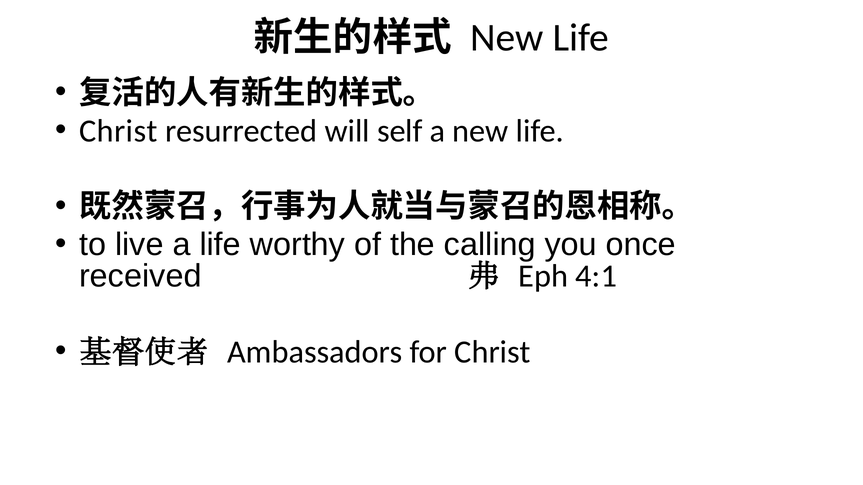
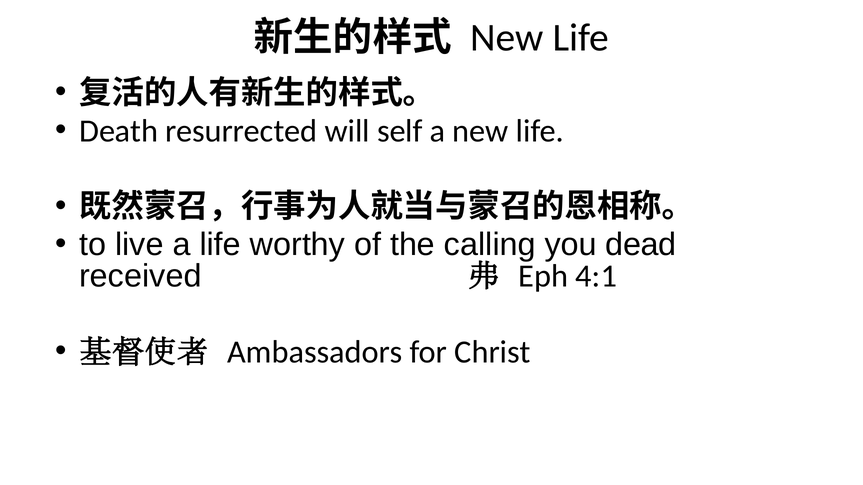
Christ at (118, 131): Christ -> Death
once: once -> dead
